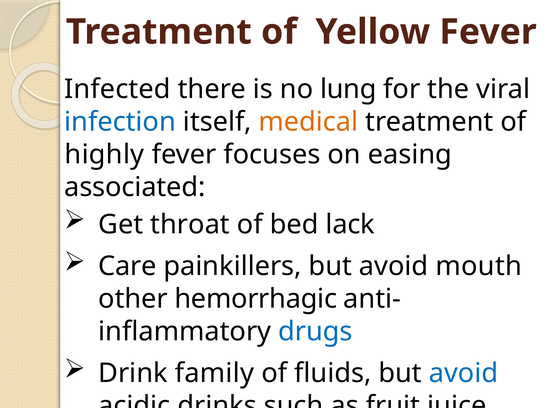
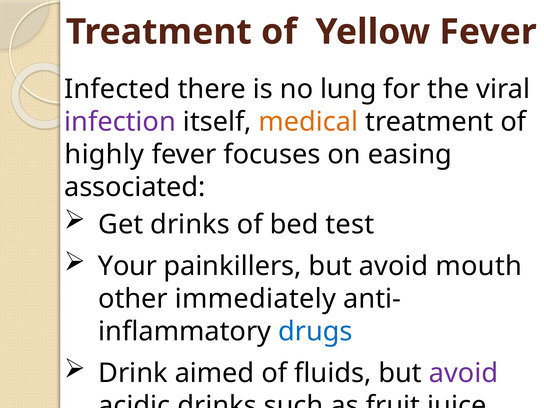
infection colour: blue -> purple
Get throat: throat -> drinks
lack: lack -> test
Care: Care -> Your
hemorrhagic: hemorrhagic -> immediately
family: family -> aimed
avoid at (463, 373) colour: blue -> purple
